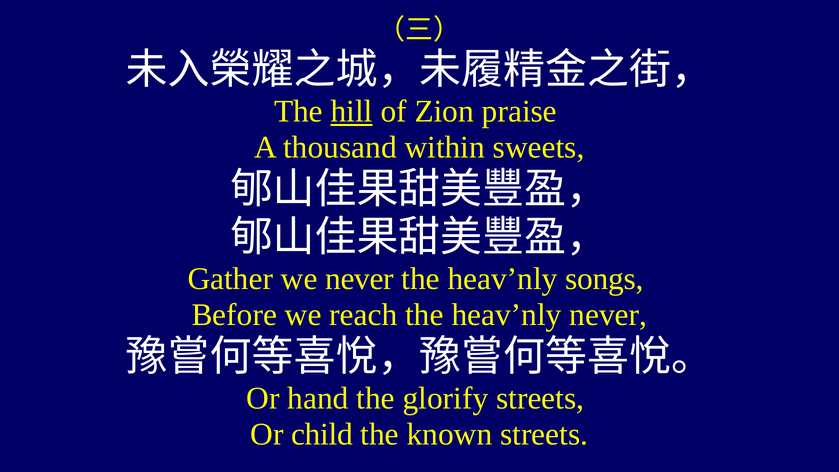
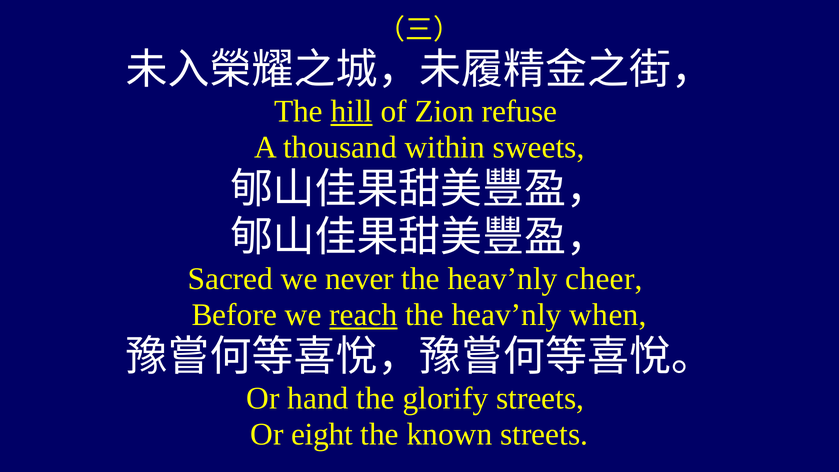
praise: praise -> refuse
Gather: Gather -> Sacred
songs: songs -> cheer
reach underline: none -> present
heav’nly never: never -> when
child: child -> eight
